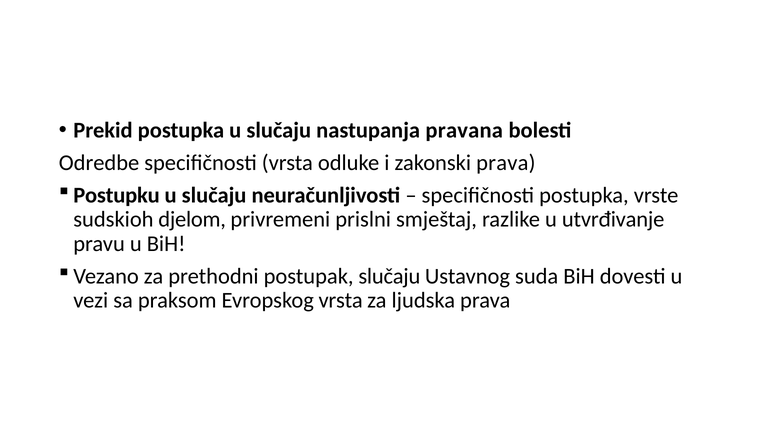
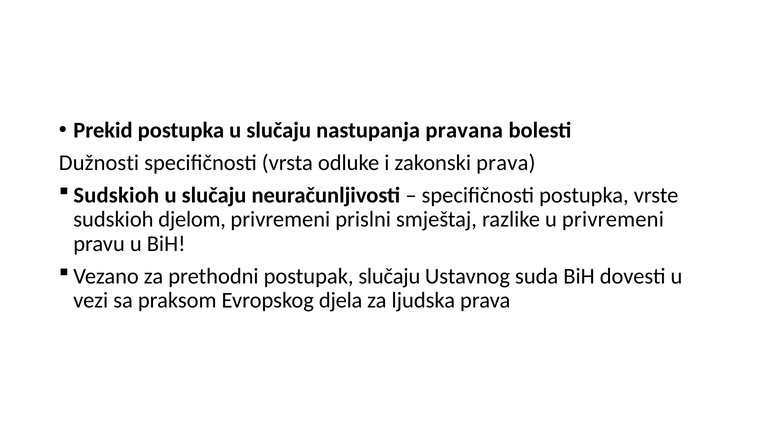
Odredbe: Odredbe -> Dužnosti
Postupku at (117, 195): Postupku -> Sudskioh
u utvrđivanje: utvrđivanje -> privremeni
Evropskog vrsta: vrsta -> djela
